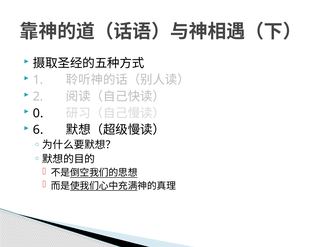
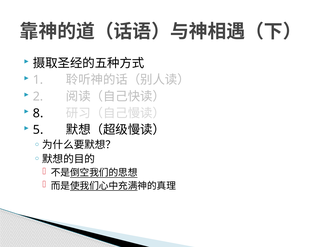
0: 0 -> 8
6: 6 -> 5
